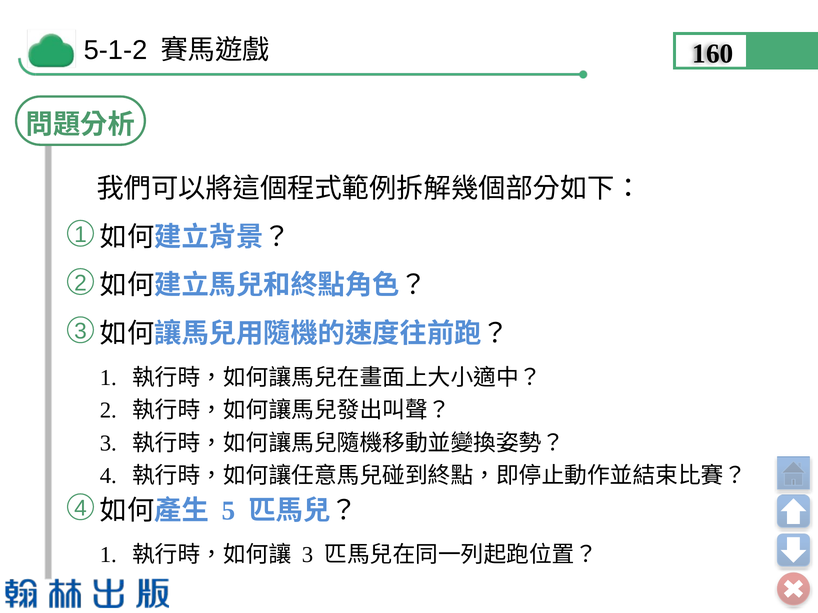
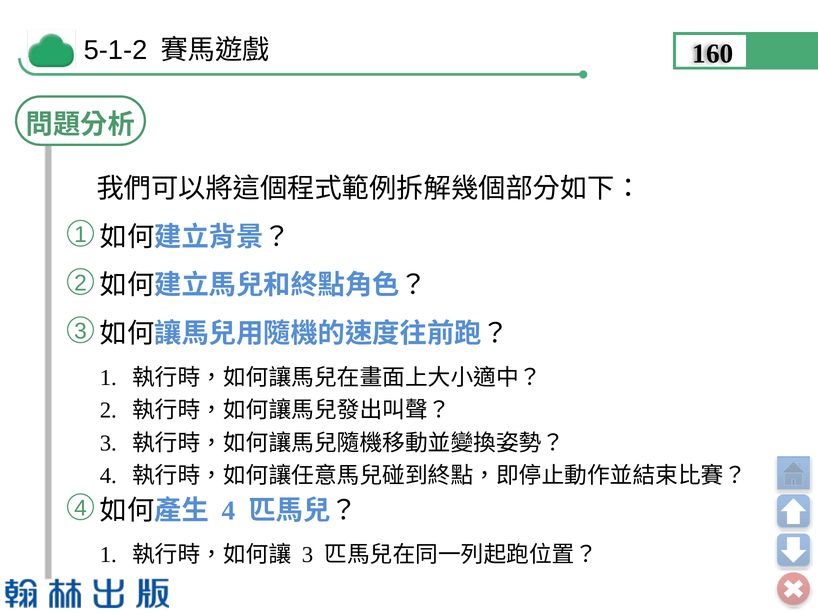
5 at (228, 511): 5 -> 4
